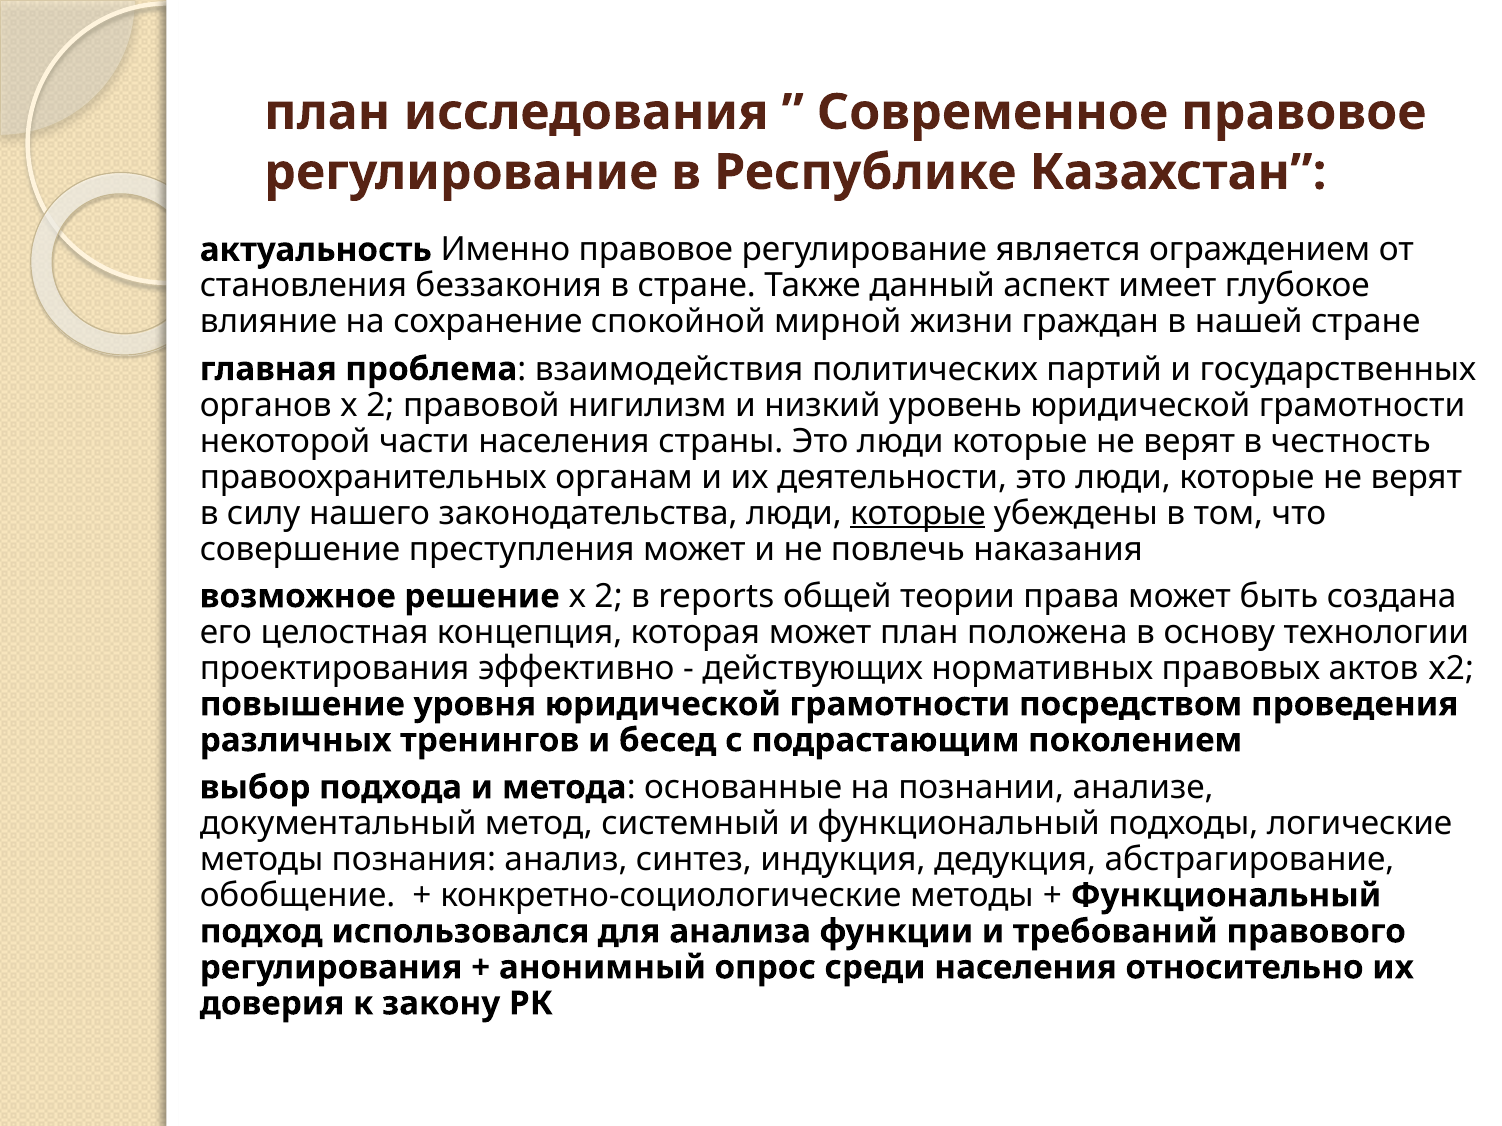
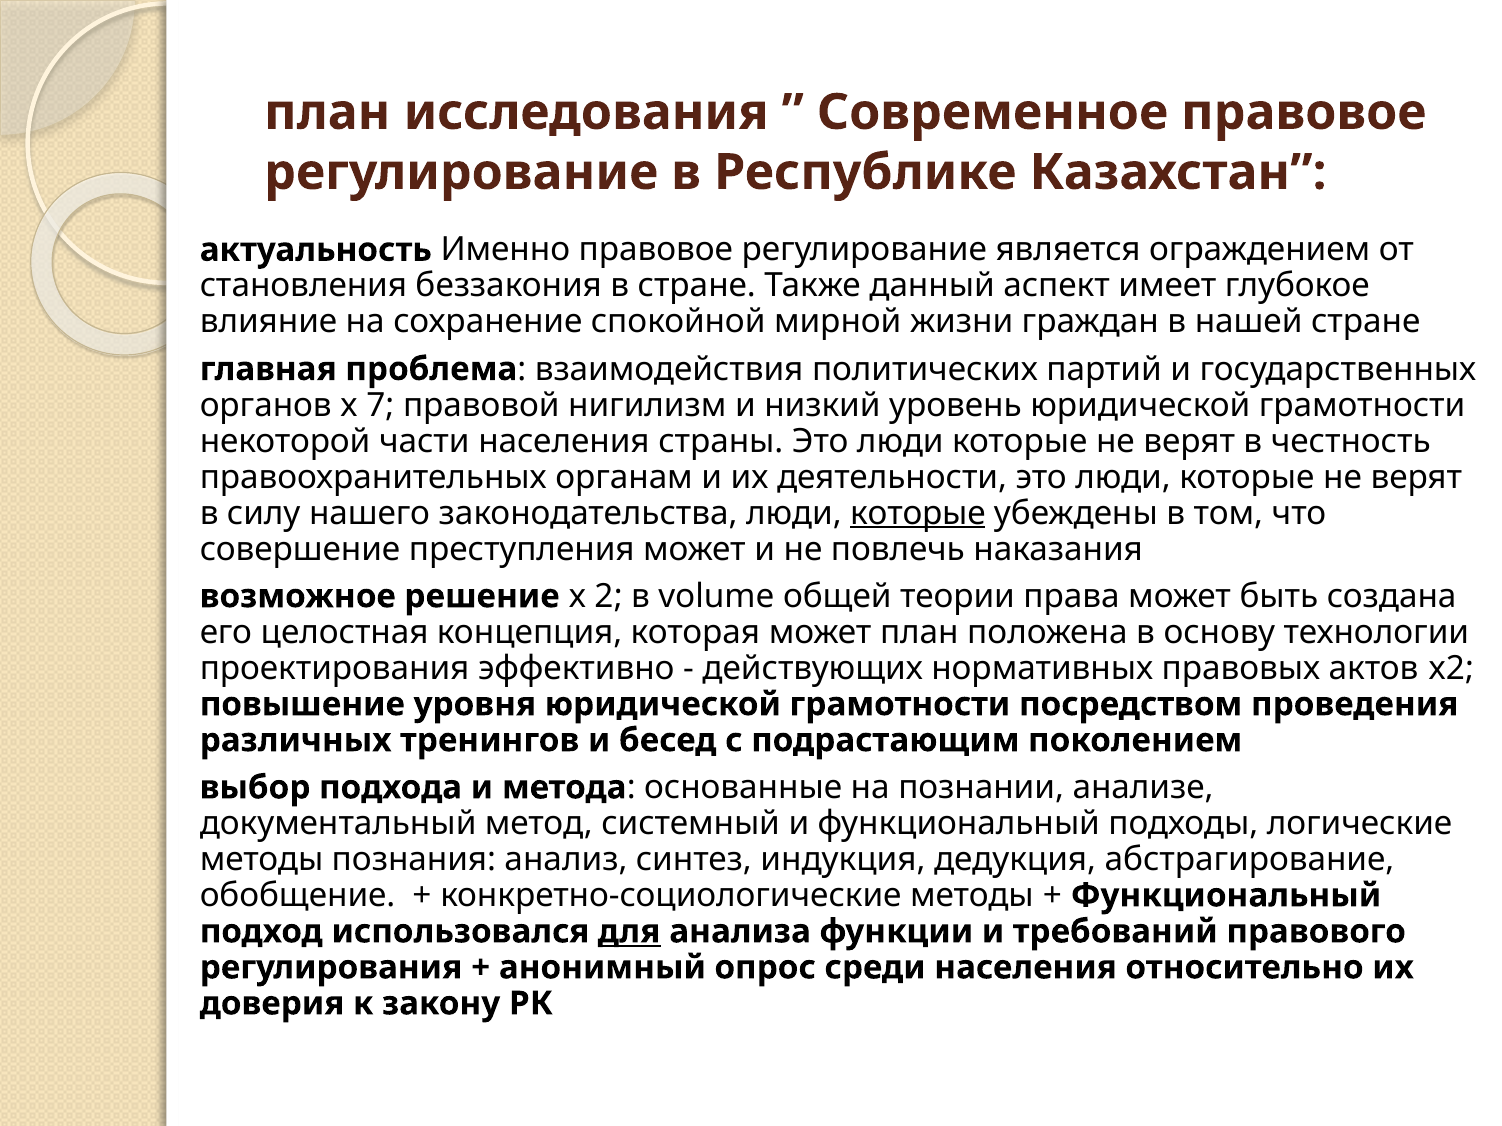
органов x 2: 2 -> 7
reports: reports -> volume
для underline: none -> present
